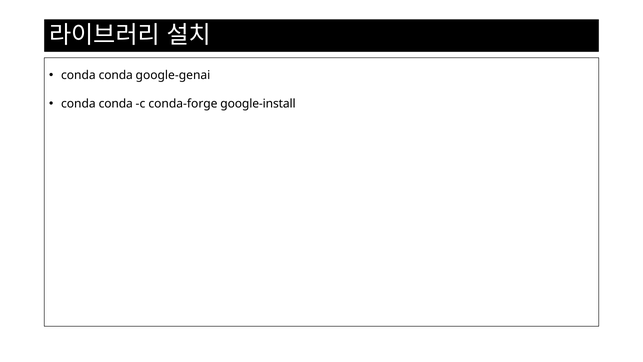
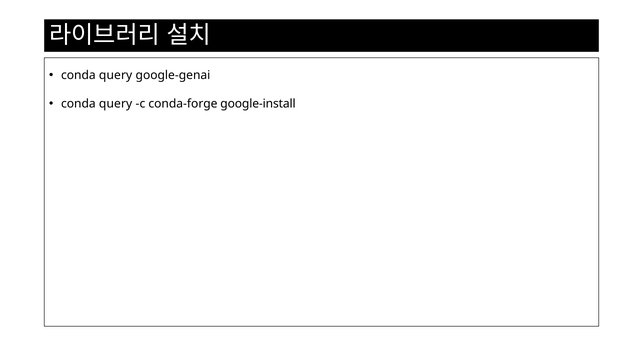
conda at (116, 75): conda -> query
conda at (116, 104): conda -> query
